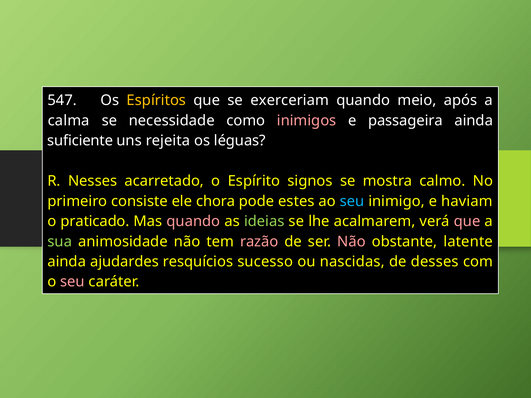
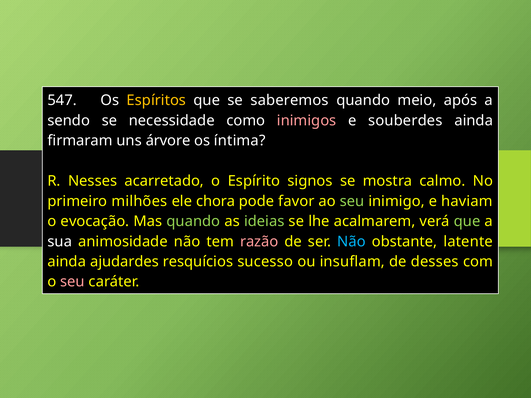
exerceriam: exerceriam -> saberemos
calma: calma -> sendo
passageira: passageira -> souberdes
suficiente: suficiente -> firmaram
rejeita: rejeita -> árvore
léguas: léguas -> íntima
consiste: consiste -> milhões
estes: estes -> favor
seu at (352, 201) colour: light blue -> light green
praticado: praticado -> evocação
quando at (193, 221) colour: pink -> light green
que at (467, 221) colour: pink -> light green
sua colour: light green -> white
Não at (351, 242) colour: pink -> light blue
nascidas: nascidas -> insuflam
